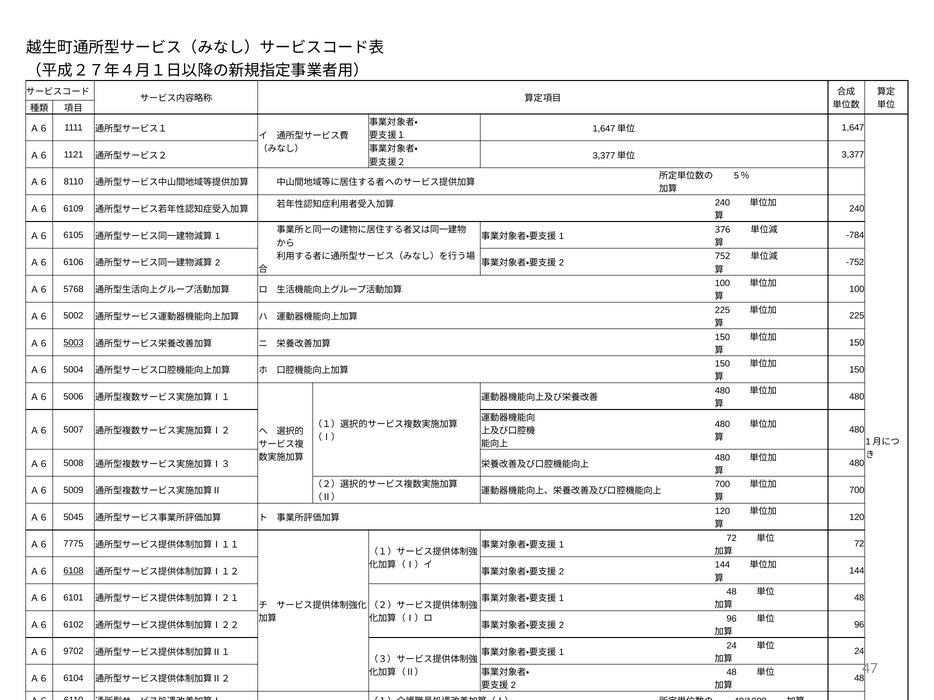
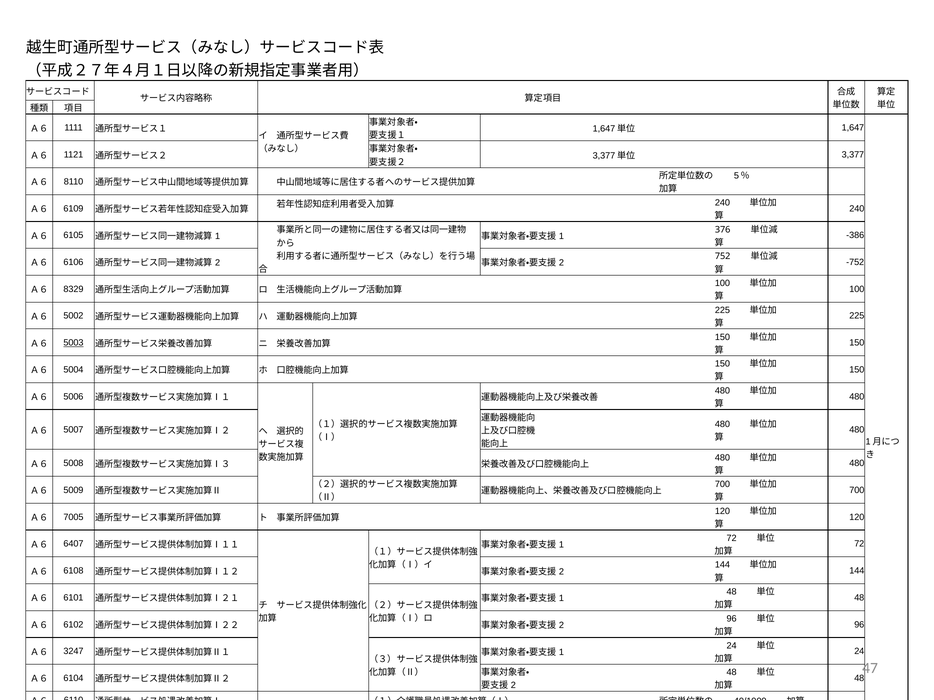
-784: -784 -> -386
5768: 5768 -> 8329
5045: 5045 -> 7005
7775: 7775 -> 6407
6108 underline: present -> none
9702: 9702 -> 3247
